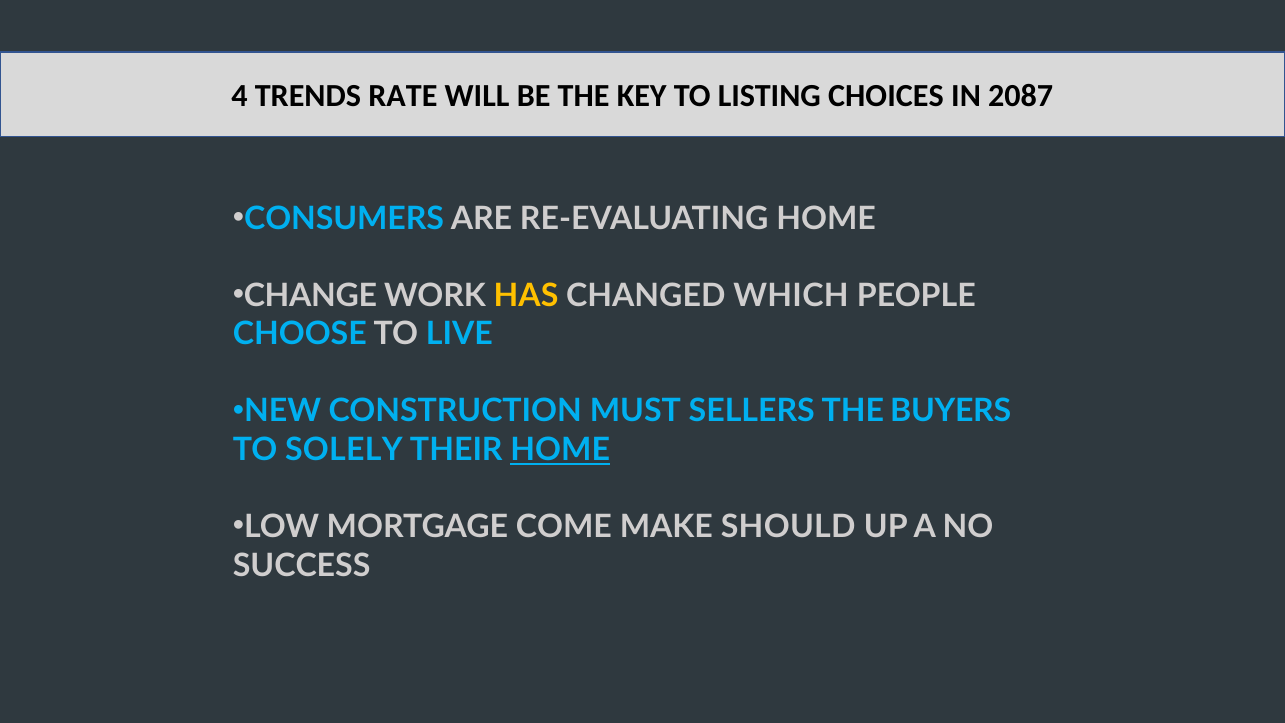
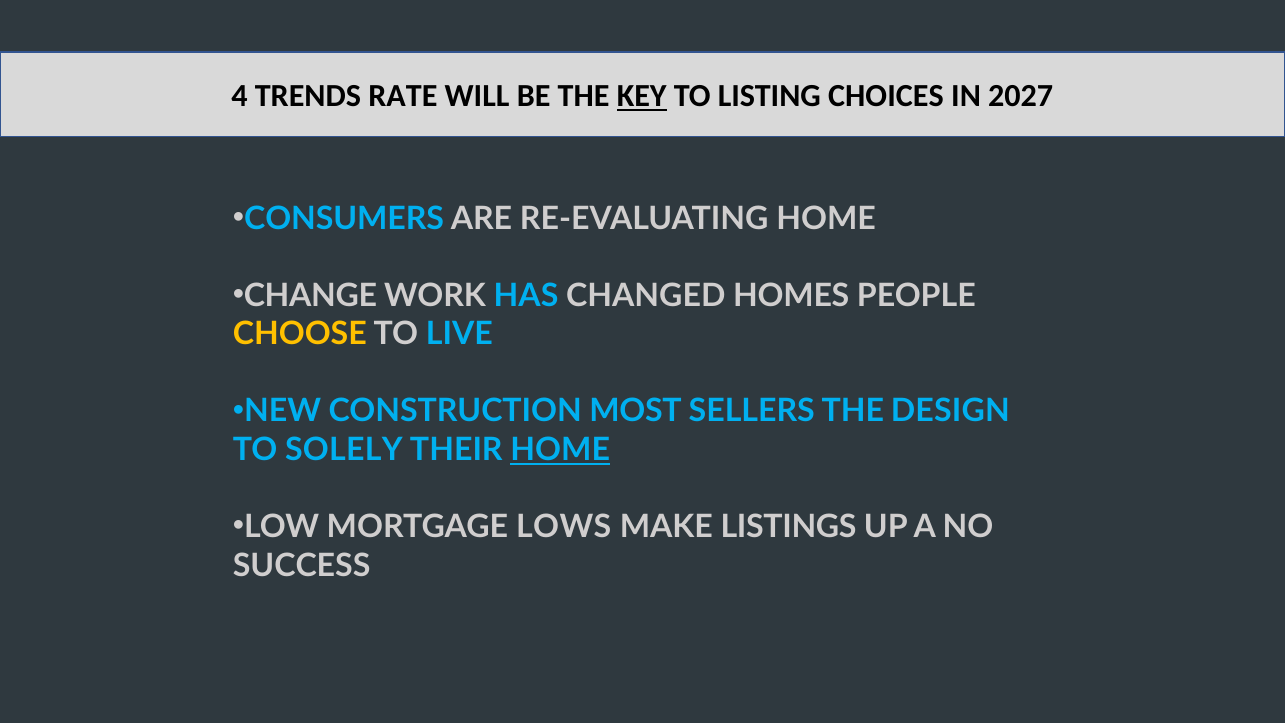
KEY underline: none -> present
2087: 2087 -> 2027
HAS colour: yellow -> light blue
WHICH: WHICH -> HOMES
CHOOSE colour: light blue -> yellow
MUST: MUST -> MOST
BUYERS: BUYERS -> DESIGN
COME: COME -> LOWS
SHOULD: SHOULD -> LISTINGS
